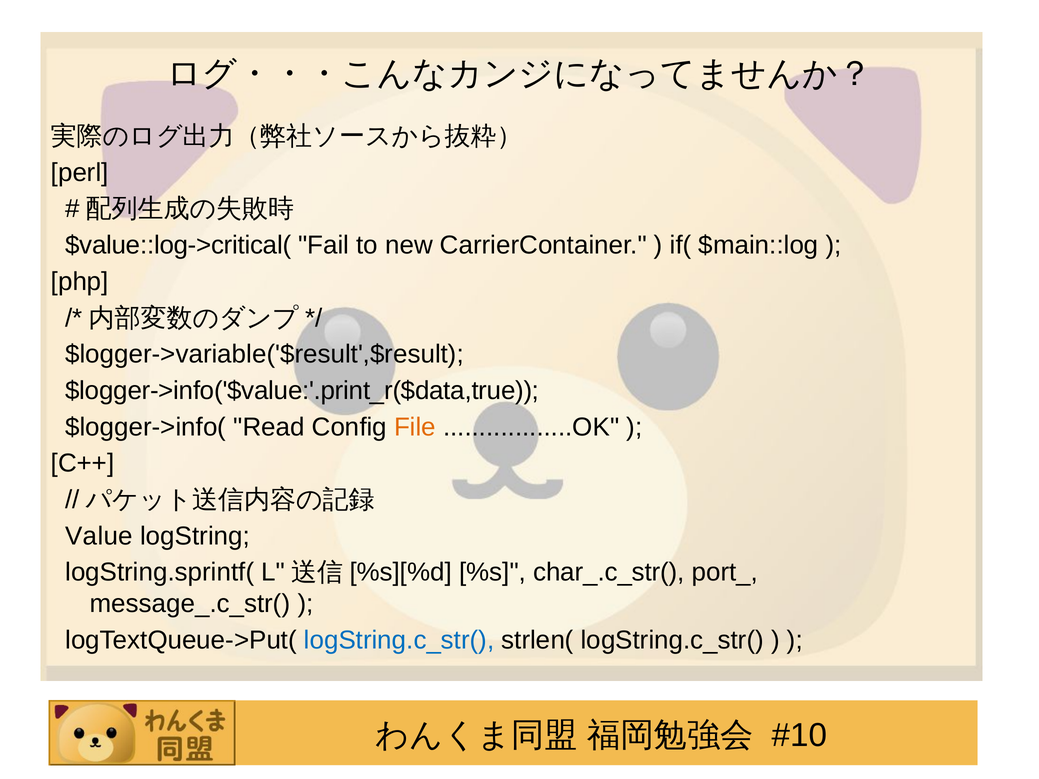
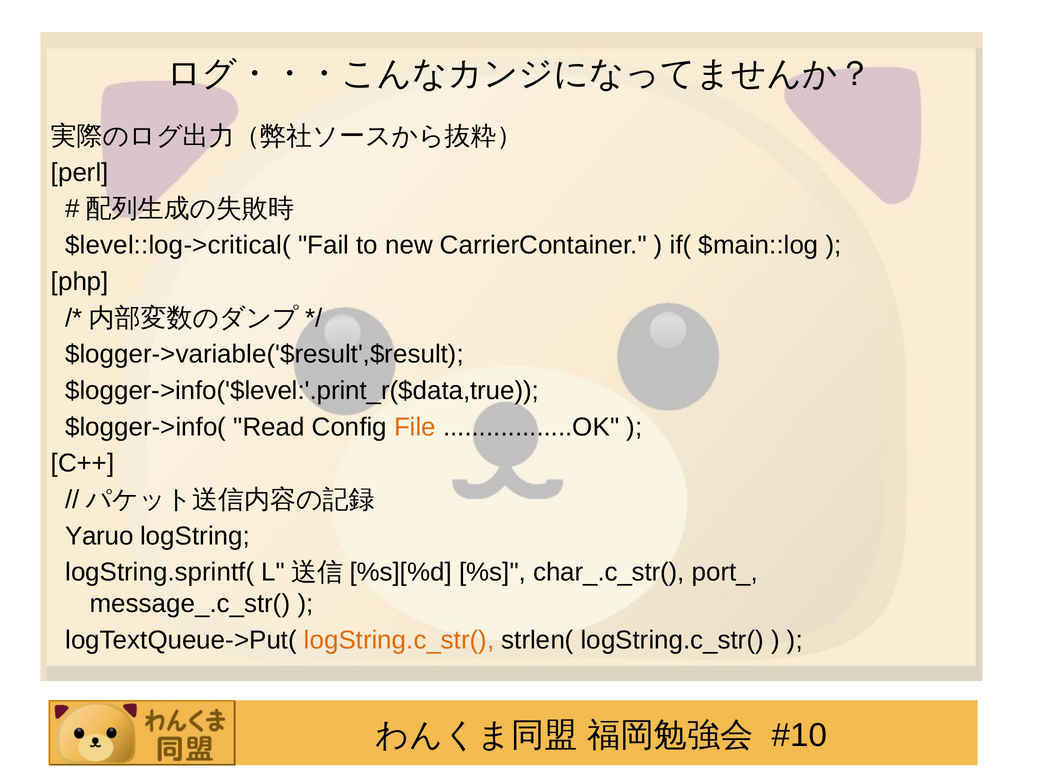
$value::log->critical(: $value::log->critical( -> $level::log->critical(
$logger->info('$value:'.print_r($data,true: $logger->info('$value:'.print_r($data,true -> $logger->info('$level:'.print_r($data,true
Value: Value -> Yaruo
logString.c_str( at (399, 640) colour: blue -> orange
